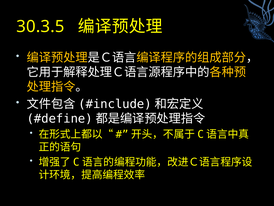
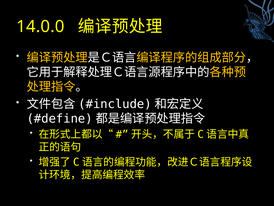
30.3.5: 30.3.5 -> 14.0.0
